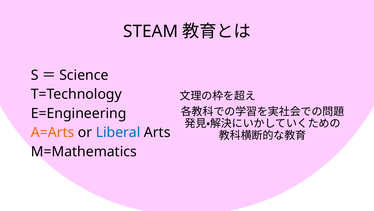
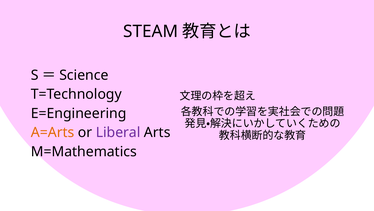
Liberal colour: blue -> purple
